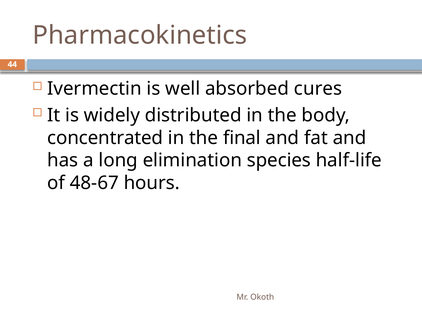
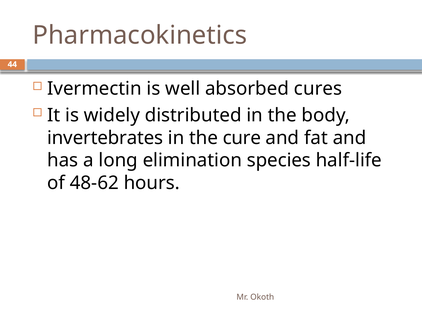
concentrated: concentrated -> invertebrates
final: final -> cure
48-67: 48-67 -> 48-62
